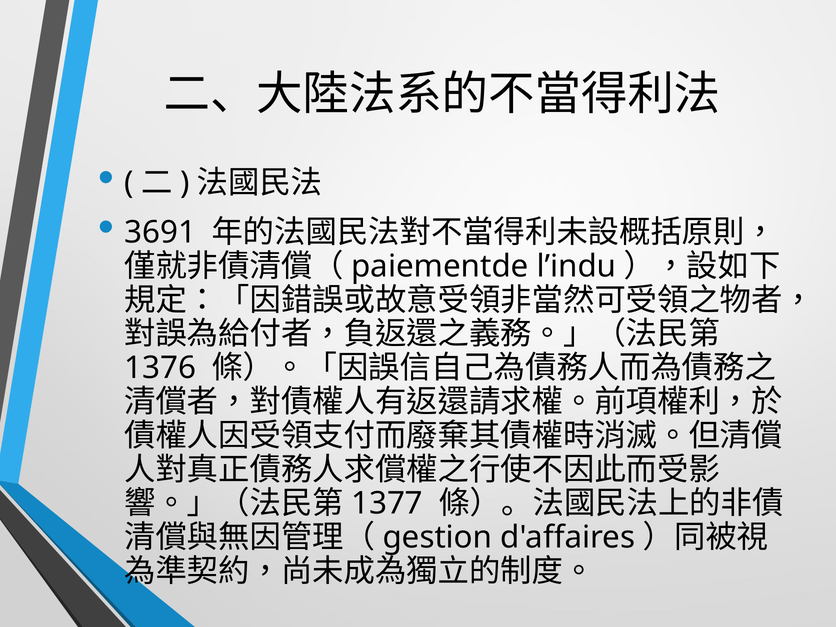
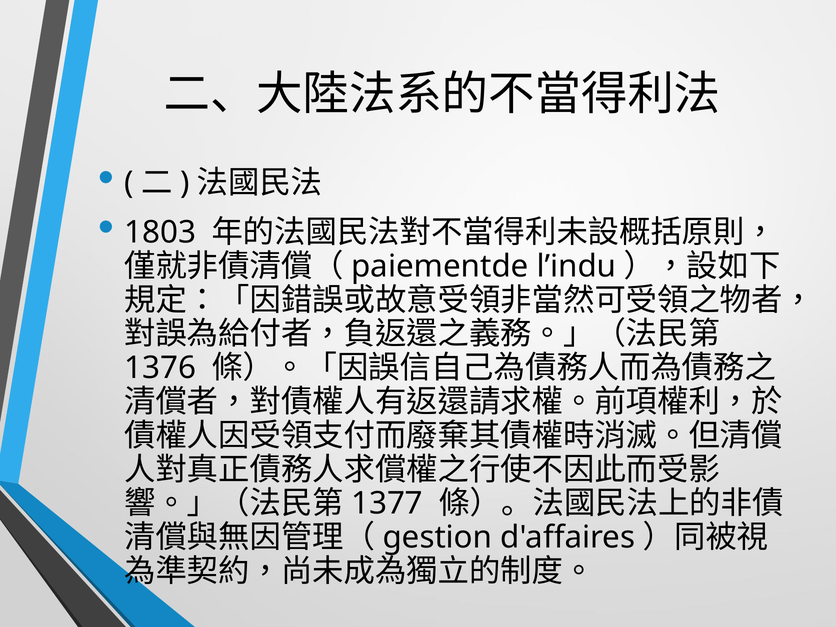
3691: 3691 -> 1803
